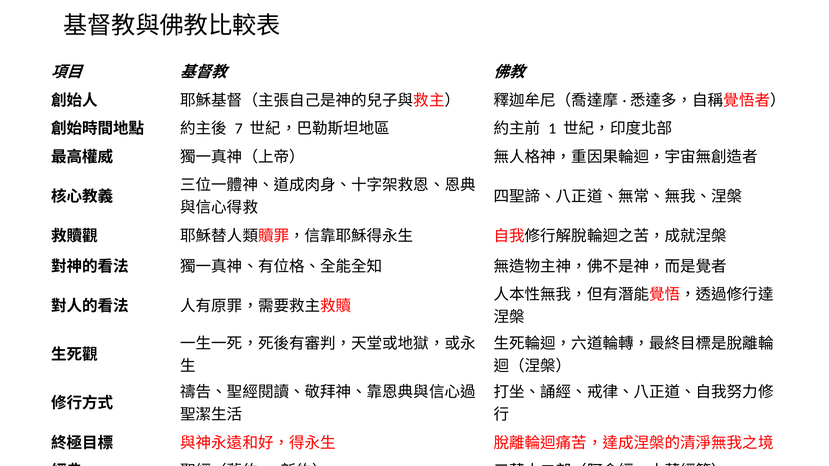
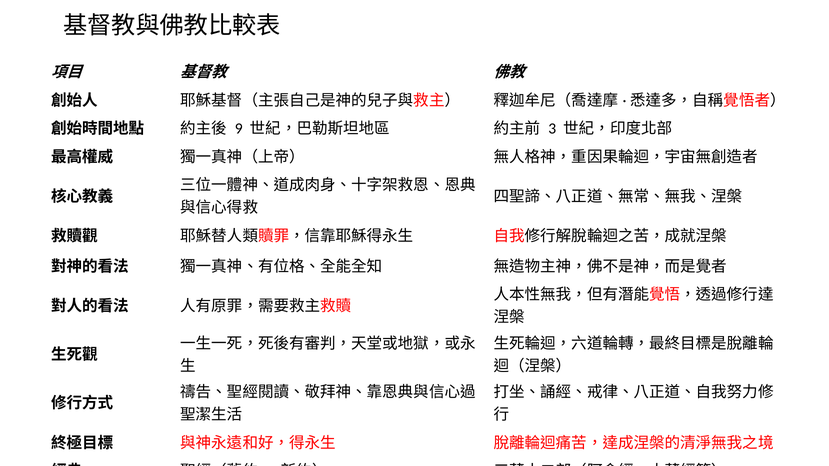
7: 7 -> 9
1: 1 -> 3
